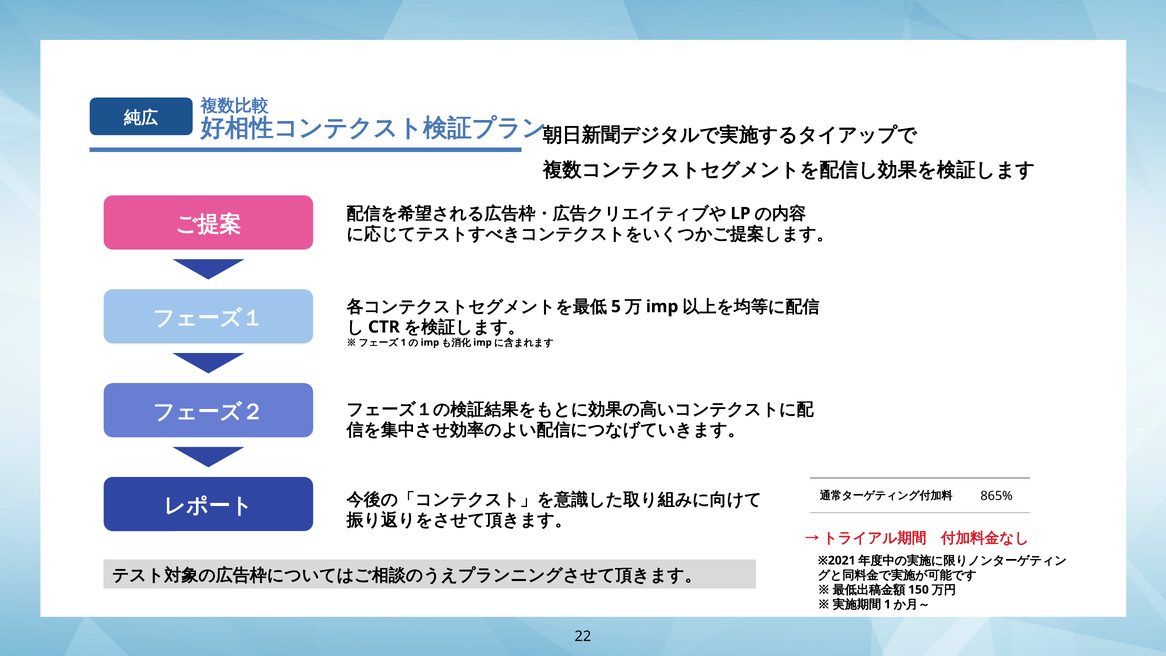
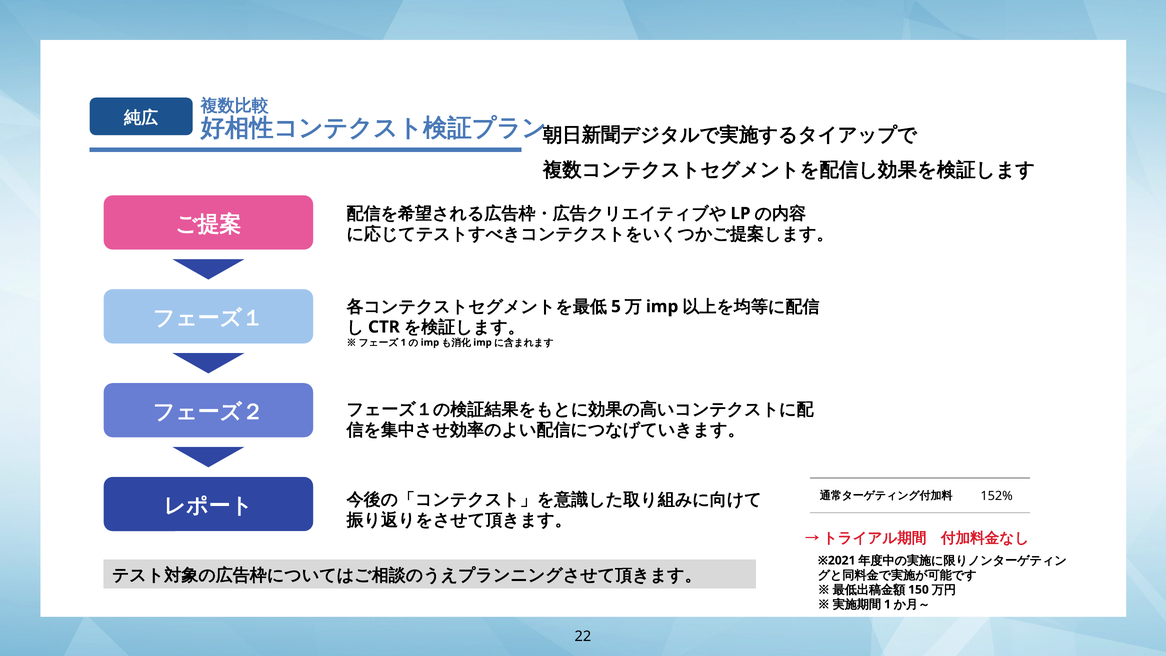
865%: 865% -> 152%
